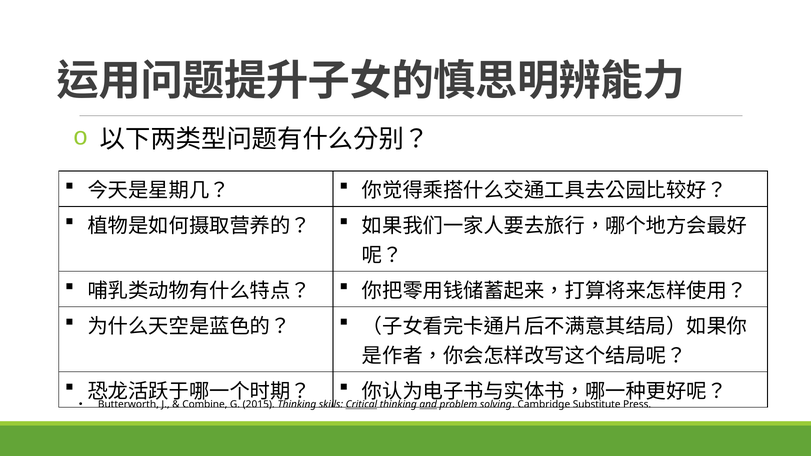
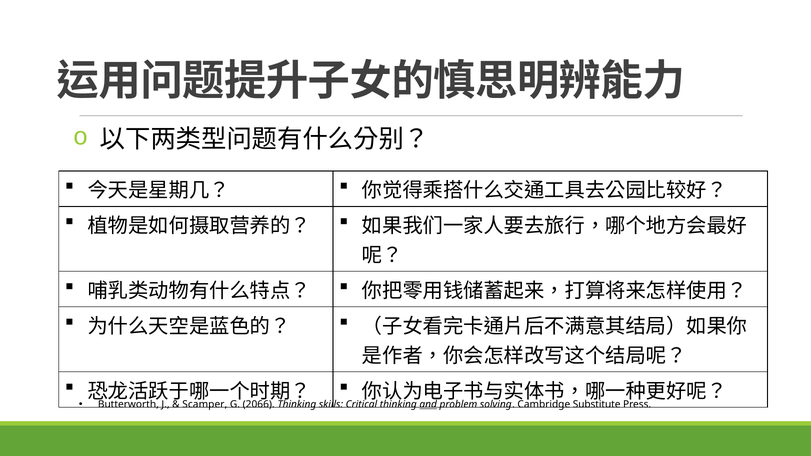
Combine: Combine -> Scamper
2015: 2015 -> 2066
Critical underline: present -> none
